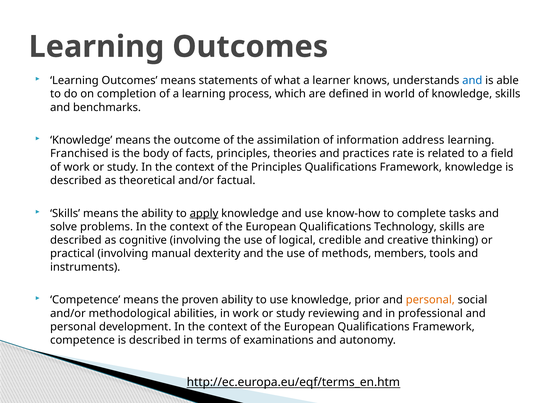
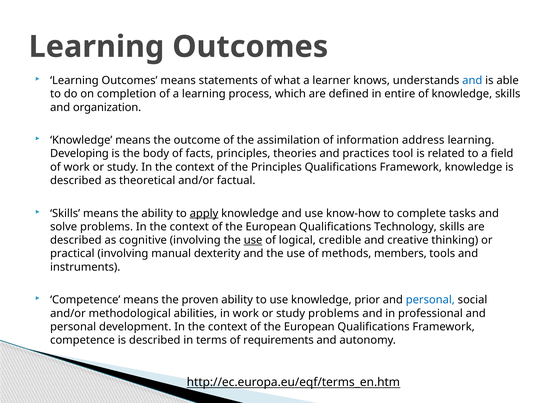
world: world -> entire
benchmarks: benchmarks -> organization
Franchised: Franchised -> Developing
rate: rate -> tool
use at (253, 240) underline: none -> present
personal at (430, 300) colour: orange -> blue
study reviewing: reviewing -> problems
examinations: examinations -> requirements
